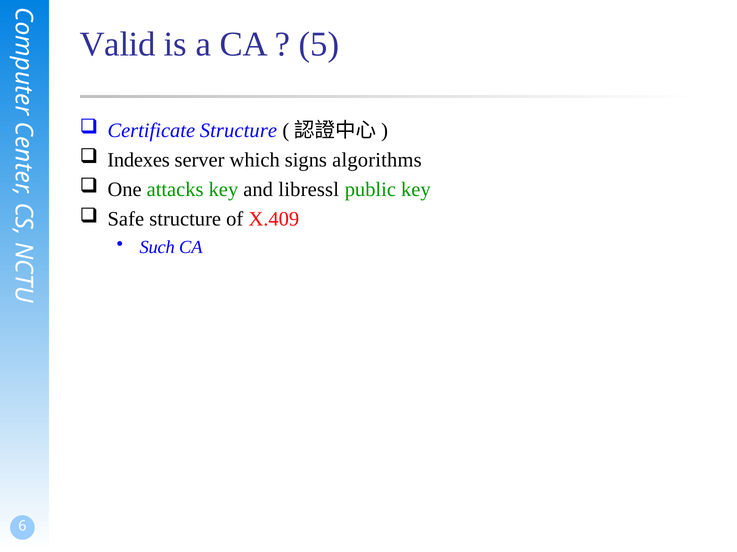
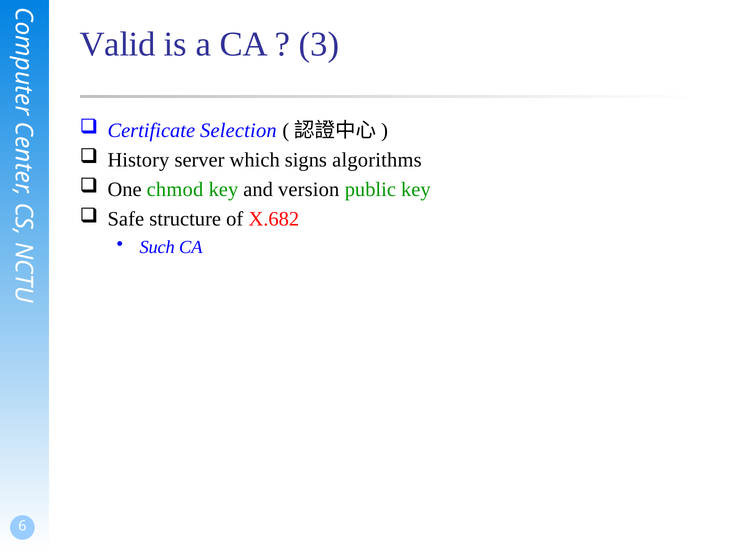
5: 5 -> 3
Certificate Structure: Structure -> Selection
Indexes: Indexes -> History
attacks: attacks -> chmod
libressl: libressl -> version
X.409: X.409 -> X.682
